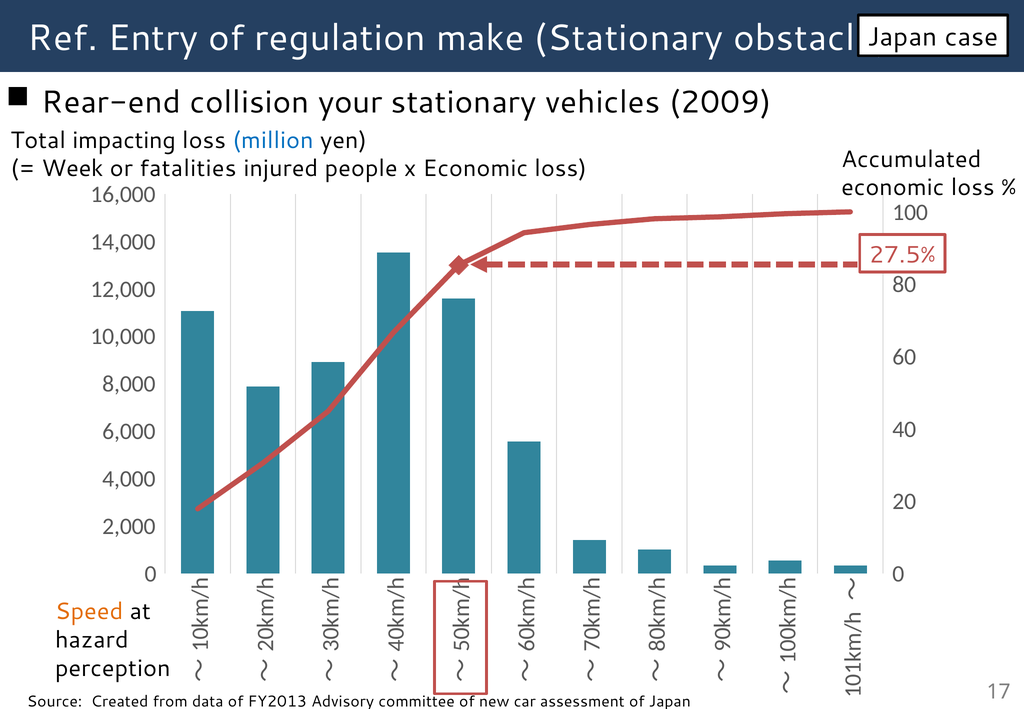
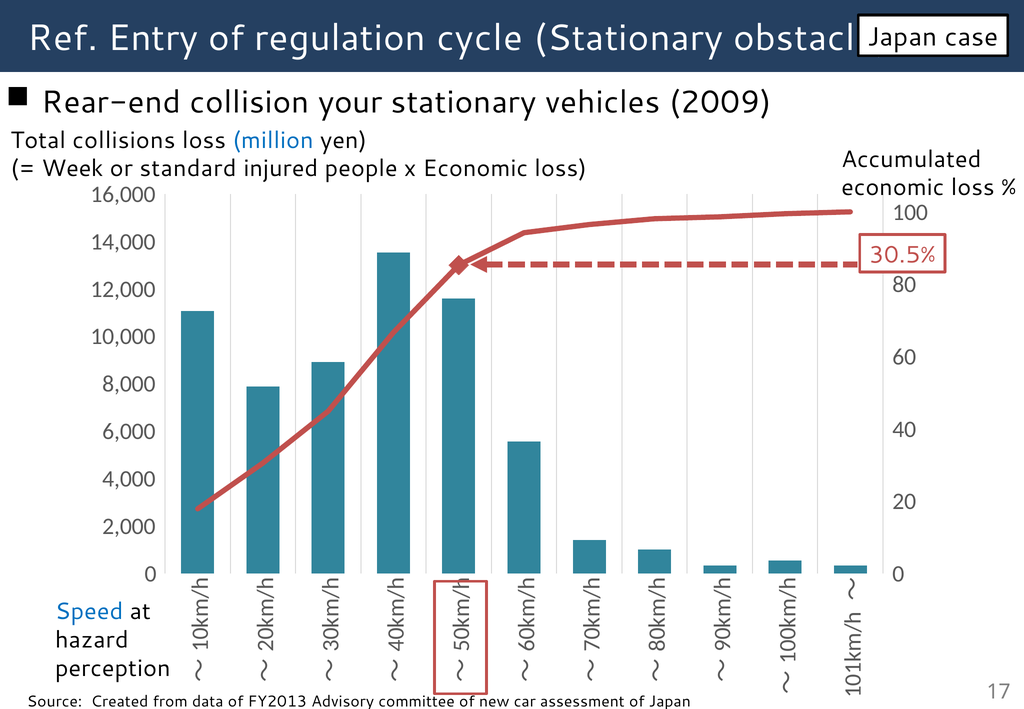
make: make -> cycle
impacting: impacting -> collisions
fatalities: fatalities -> standard
27.5%: 27.5% -> 30.5%
Speed colour: orange -> blue
